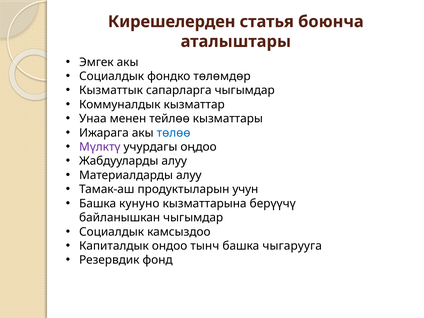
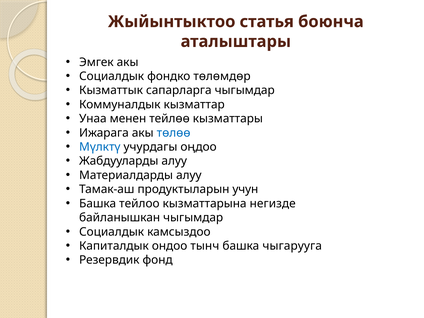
Кирешелерден: Кирешелерден -> Жыйынтыктоо
Мүлктү colour: purple -> blue
кунуно: кунуно -> тейлоо
берүүчү: берүүчү -> негизде
